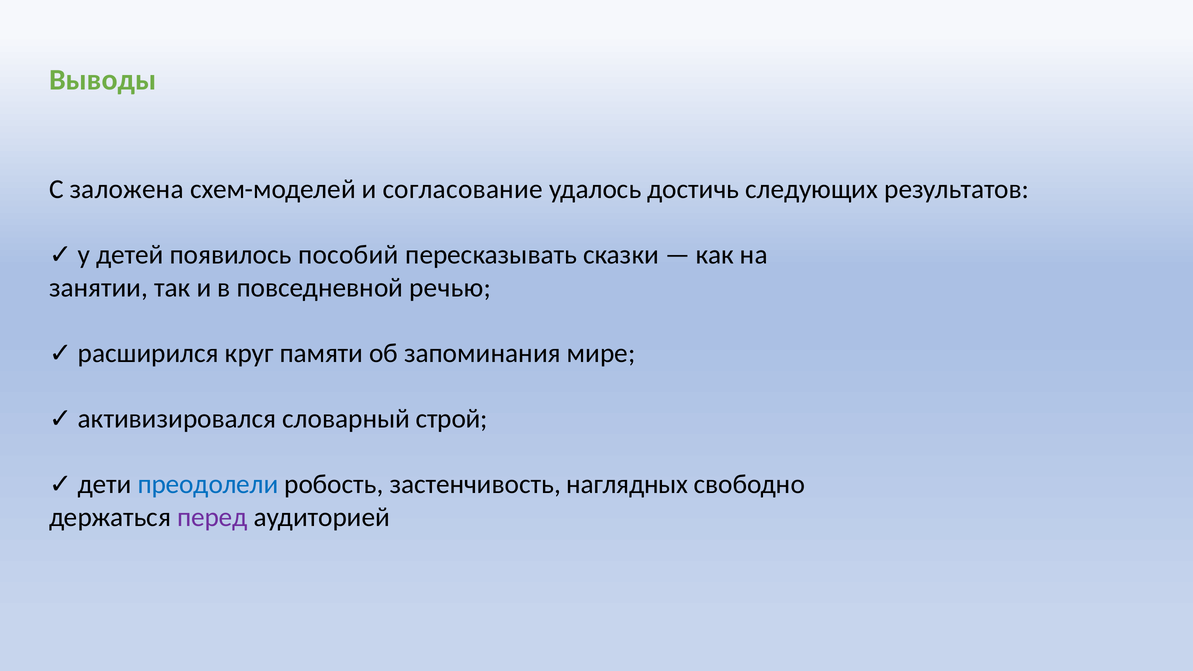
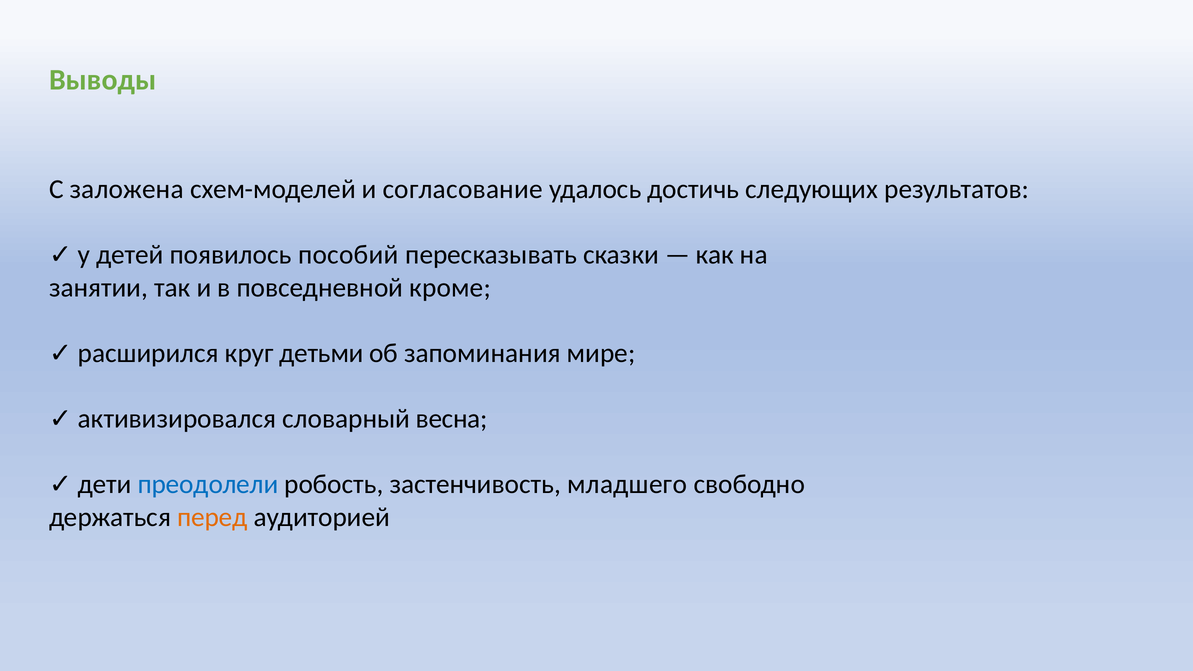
речью: речью -> кроме
памяти: памяти -> детьми
строй: строй -> весна
наглядных: наглядных -> младшего
перед colour: purple -> orange
